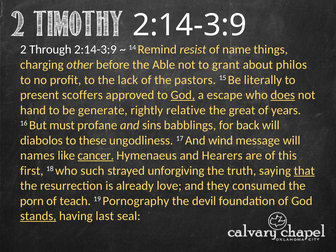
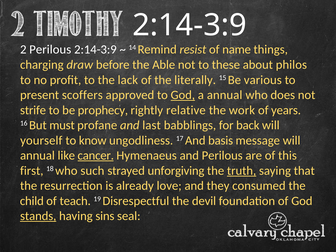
2 Through: Through -> Perilous
other: other -> draw
grant: grant -> these
pastors: pastors -> literally
literally: literally -> various
a escape: escape -> annual
does underline: present -> none
hand: hand -> strife
generate: generate -> prophecy
great: great -> work
sins: sins -> last
diabolos: diabolos -> yourself
these: these -> know
wind: wind -> basis
names at (37, 156): names -> annual
and Hearers: Hearers -> Perilous
truth underline: none -> present
that underline: present -> none
porn: porn -> child
Pornography: Pornography -> Disrespectful
last: last -> sins
